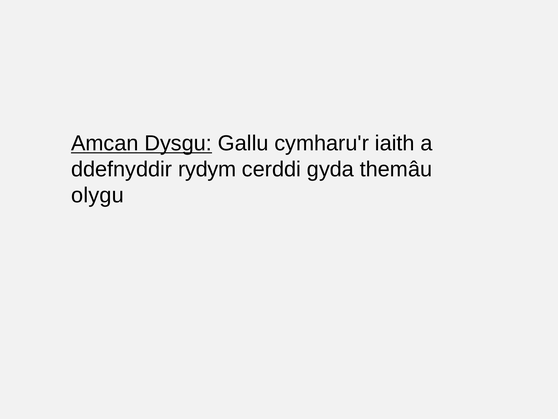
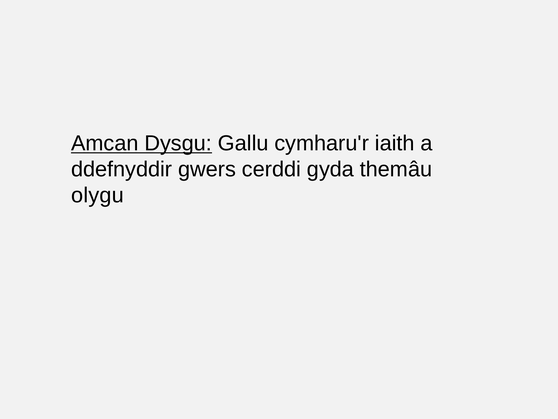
rydym: rydym -> gwers
